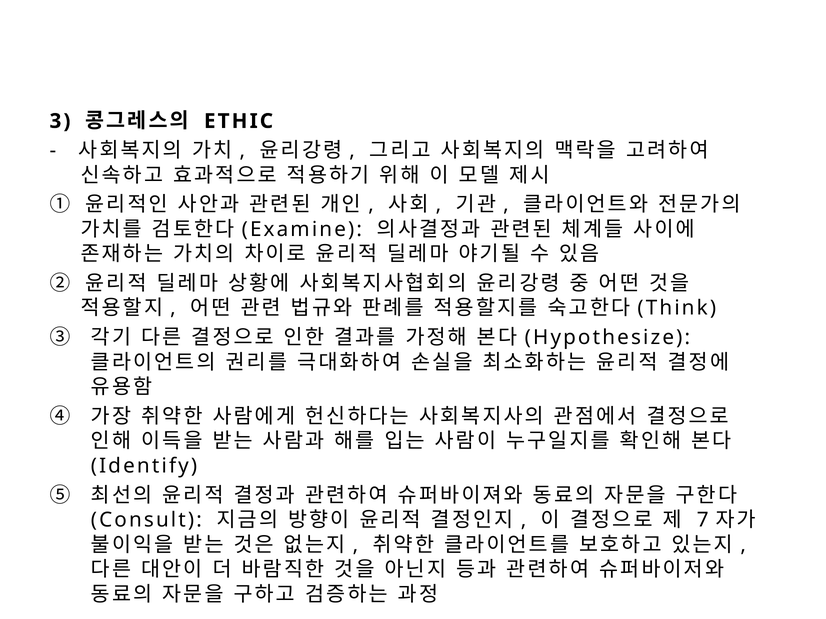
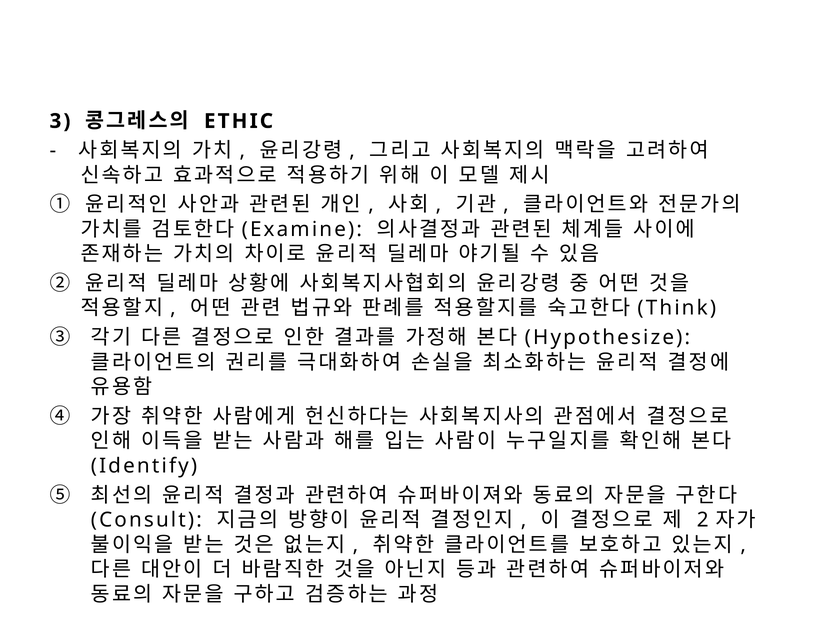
7: 7 -> 2
